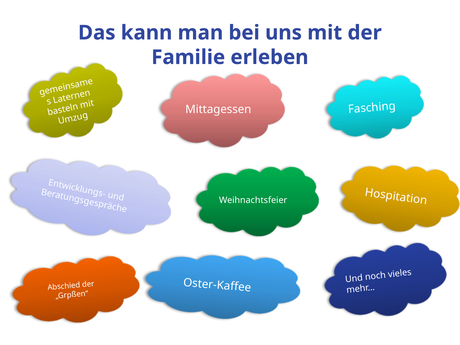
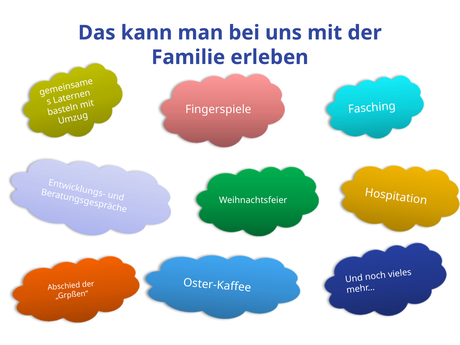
Mittagessen: Mittagessen -> Fingerspiele
